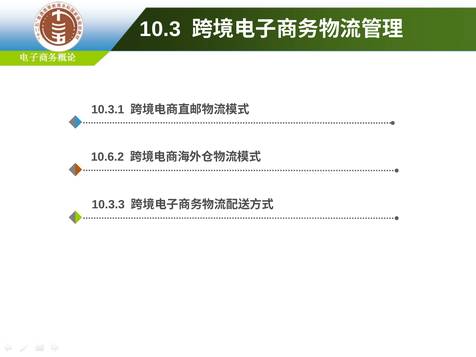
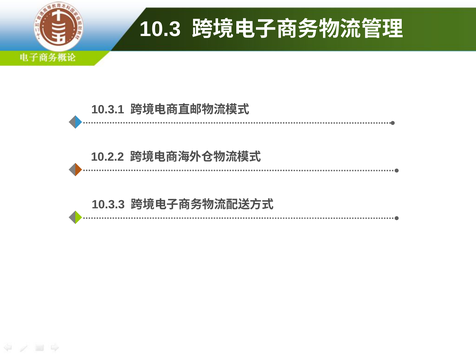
10.6.2: 10.6.2 -> 10.2.2
